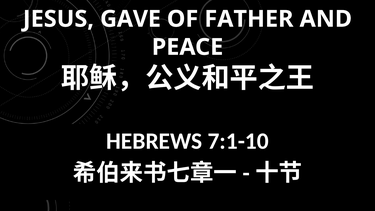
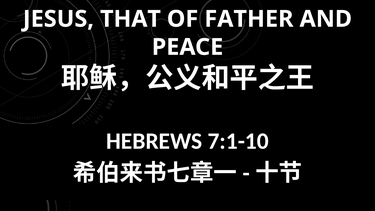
GAVE: GAVE -> THAT
